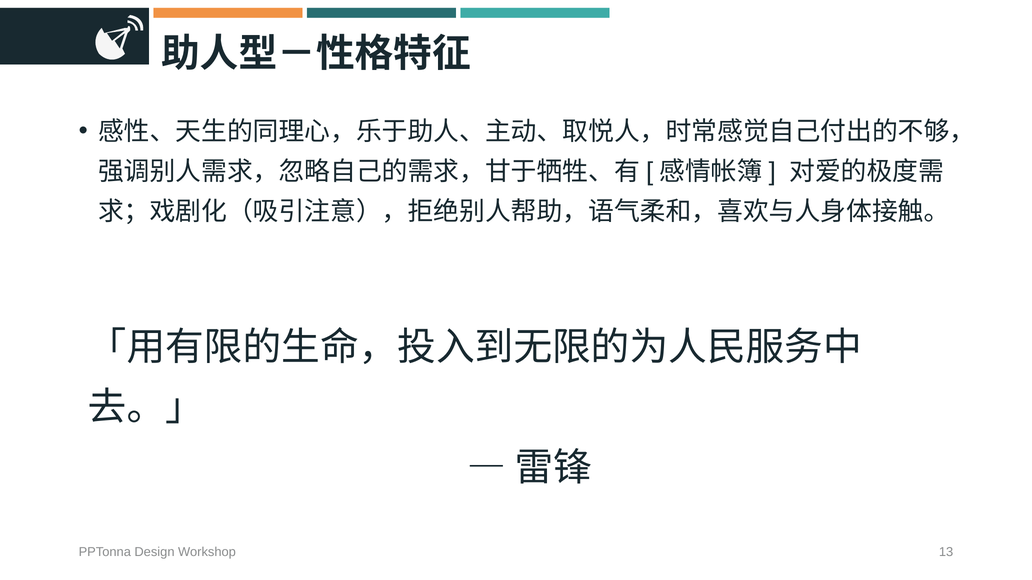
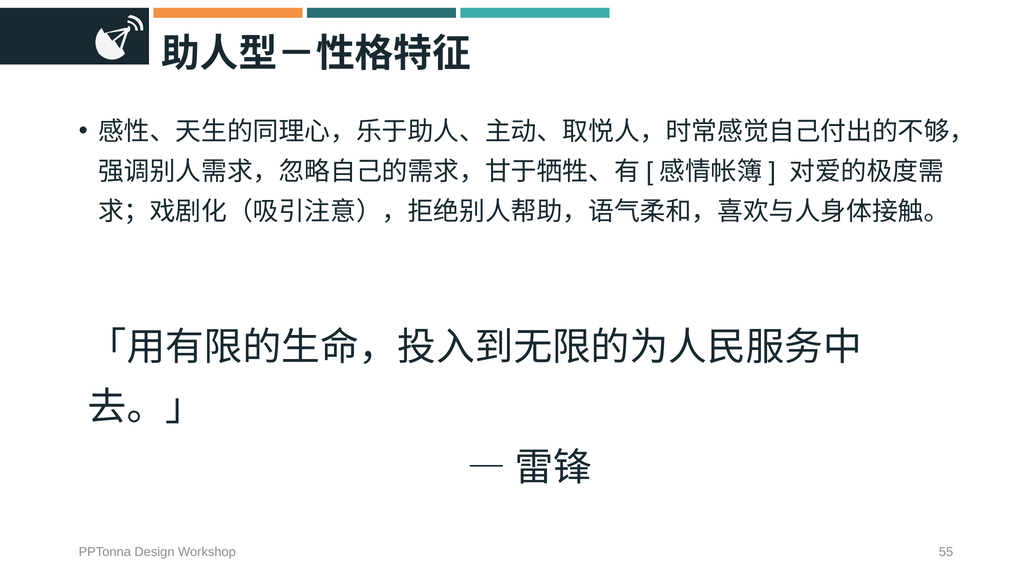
13: 13 -> 55
